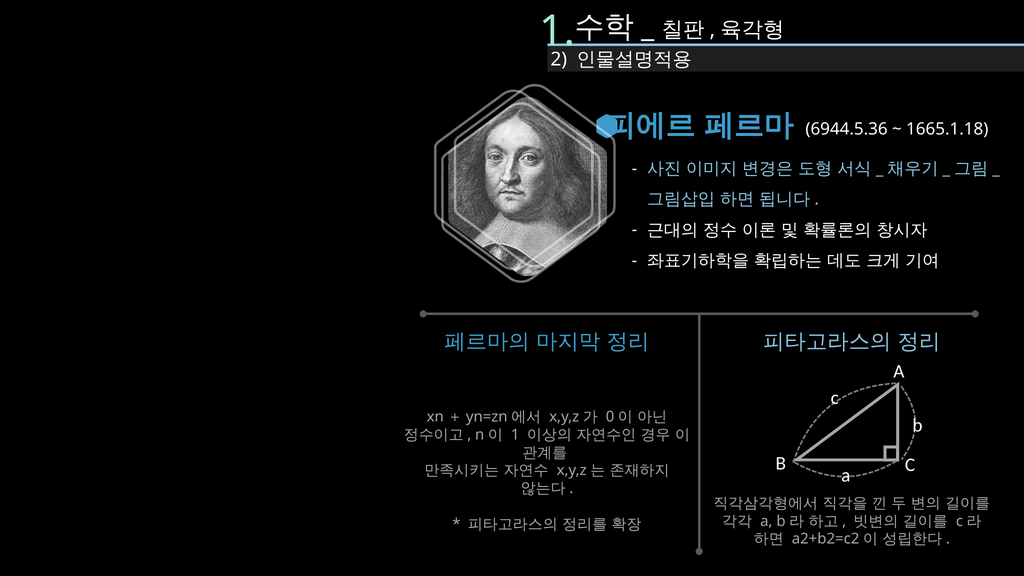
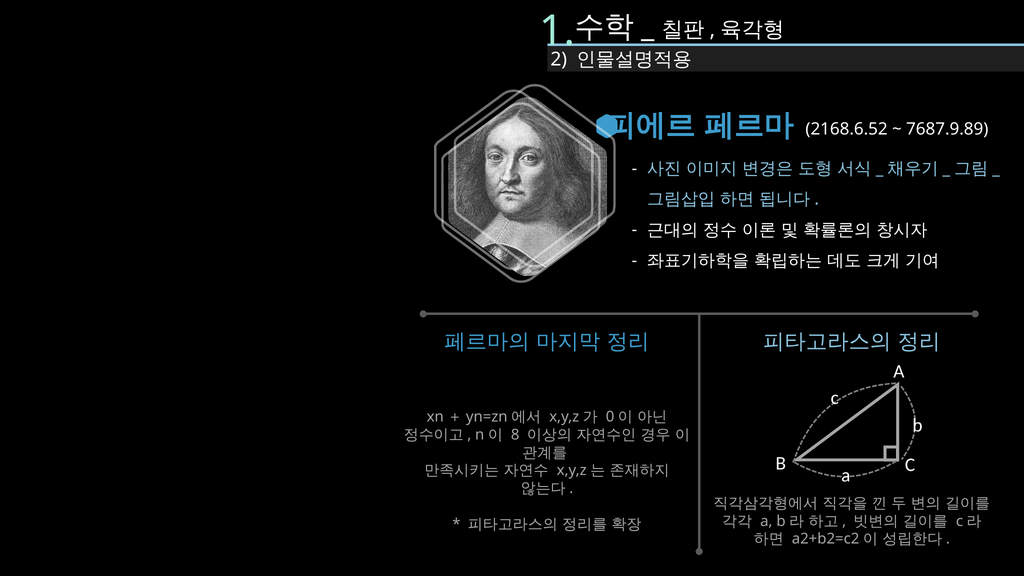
6944.5.36: 6944.5.36 -> 2168.6.52
1665.1.18: 1665.1.18 -> 7687.9.89
1 at (515, 435): 1 -> 8
